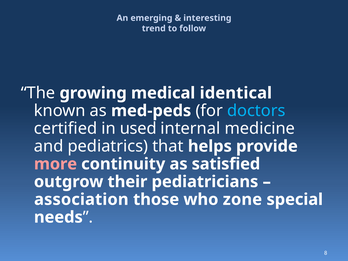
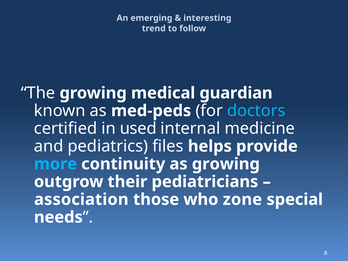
identical: identical -> guardian
that: that -> files
more colour: pink -> light blue
as satisfied: satisfied -> growing
